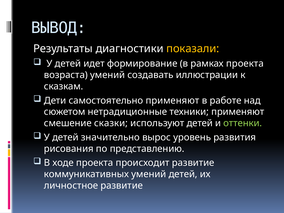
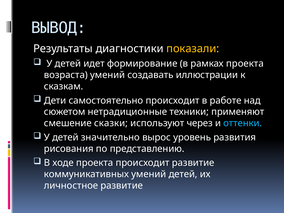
самостоятельно применяют: применяют -> происходит
используют детей: детей -> через
оттенки colour: light green -> light blue
